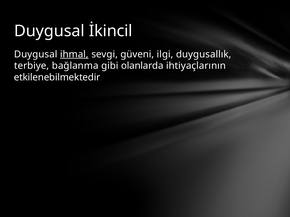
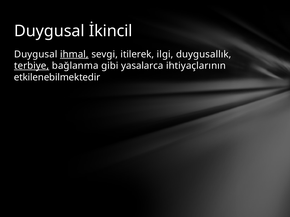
güveni: güveni -> itilerek
terbiye underline: none -> present
olanlarda: olanlarda -> yasalarca
